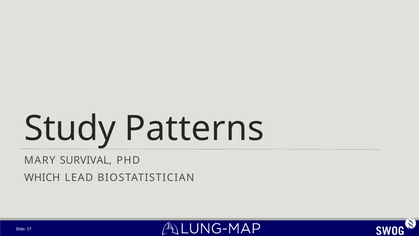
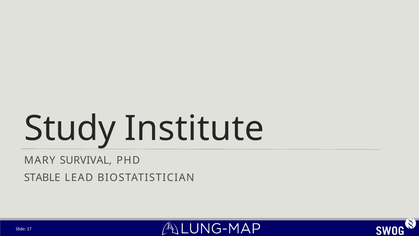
Patterns: Patterns -> Institute
WHICH: WHICH -> STABLE
